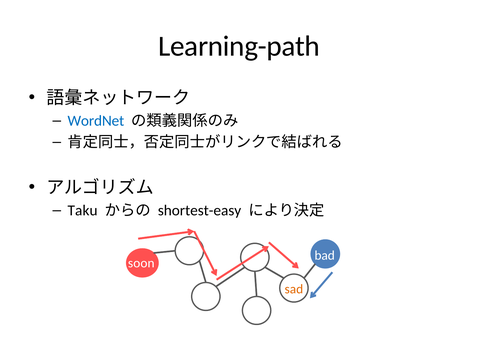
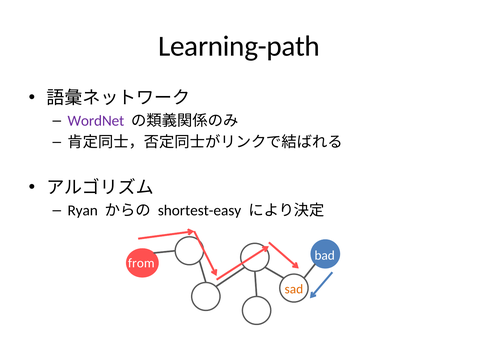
WordNet colour: blue -> purple
Taku: Taku -> Ryan
soon: soon -> from
